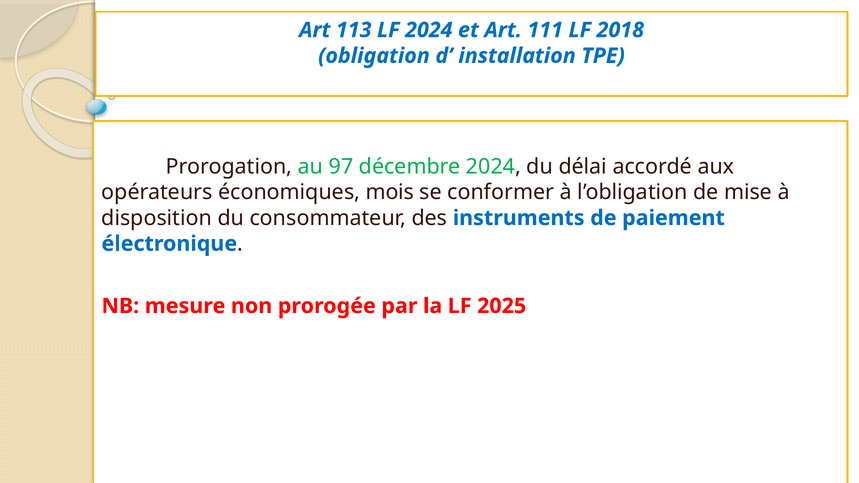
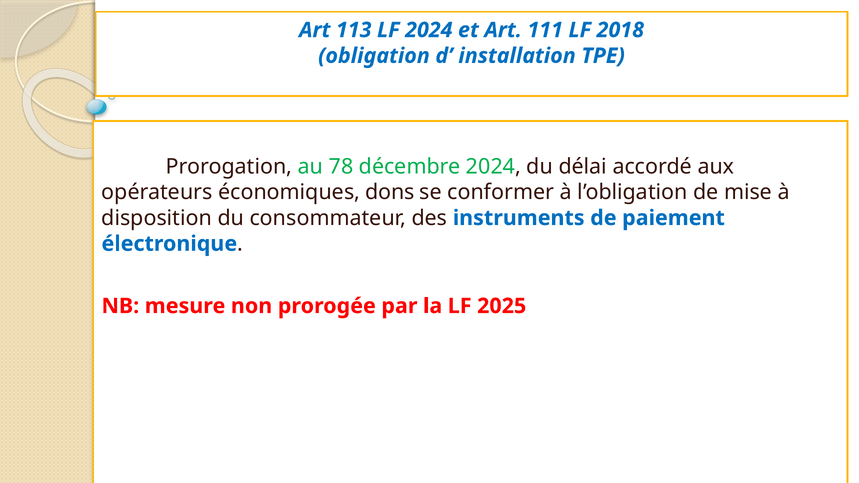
97: 97 -> 78
mois: mois -> dons
